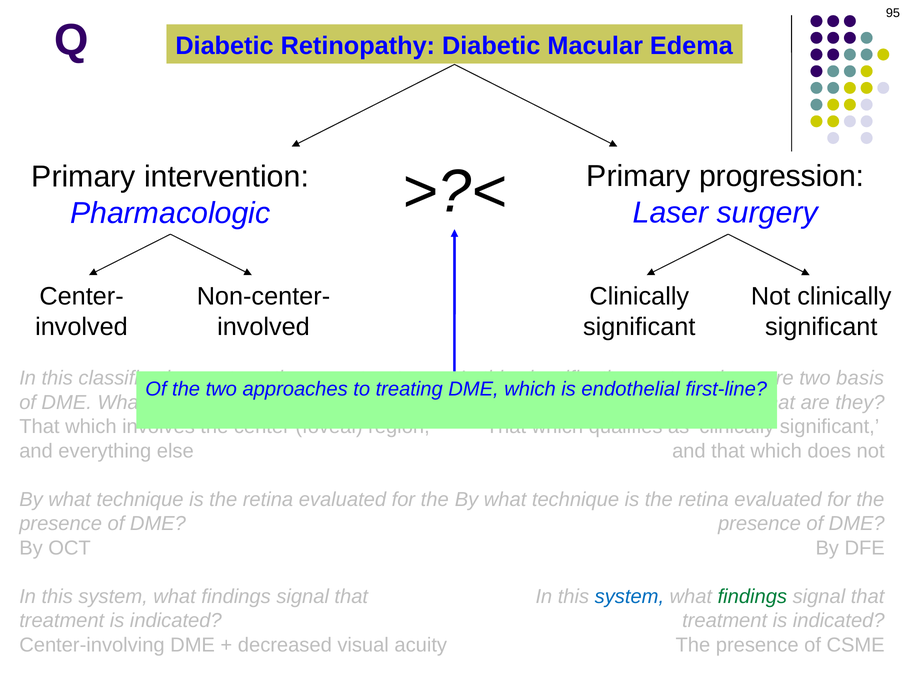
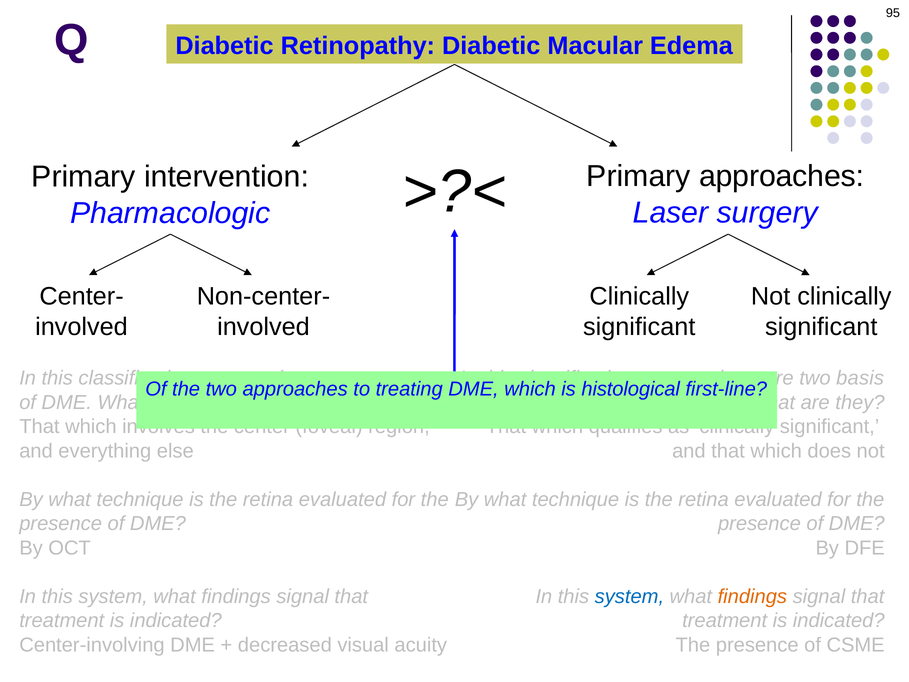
Primary progression: progression -> approaches
endothelial: endothelial -> histological
findings at (752, 596) colour: green -> orange
